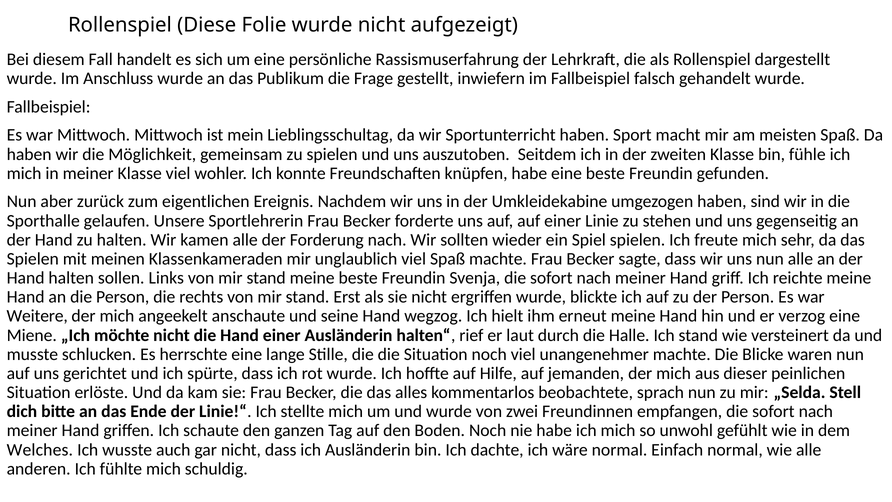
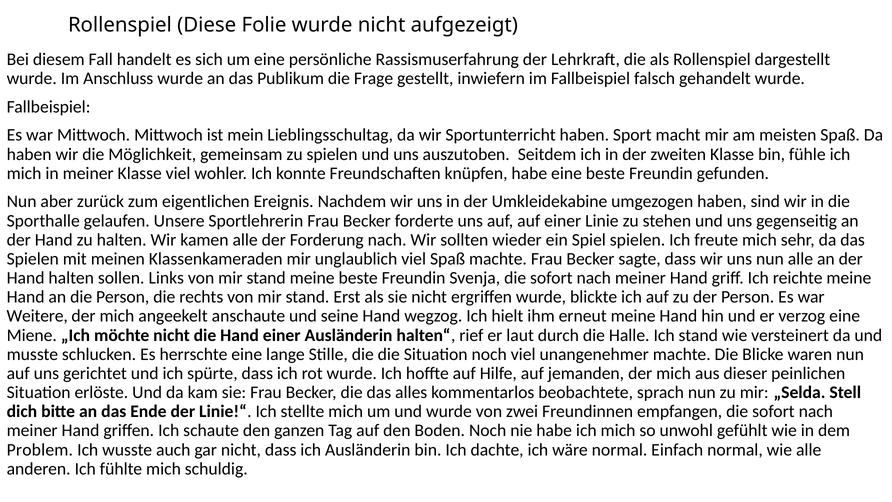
Welches: Welches -> Problem
